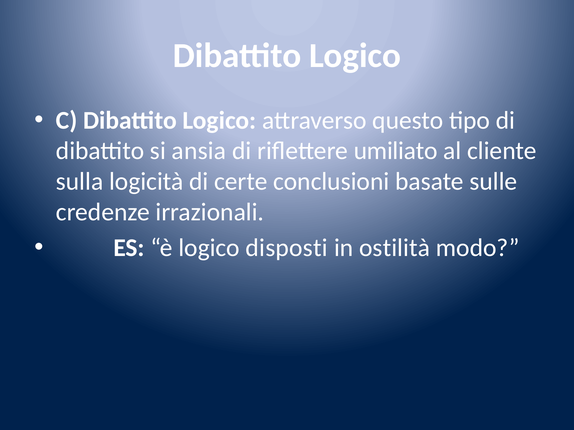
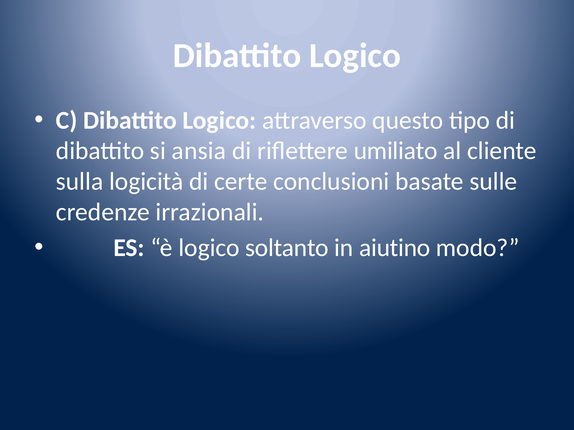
disposti: disposti -> soltanto
ostilità: ostilità -> aiutino
